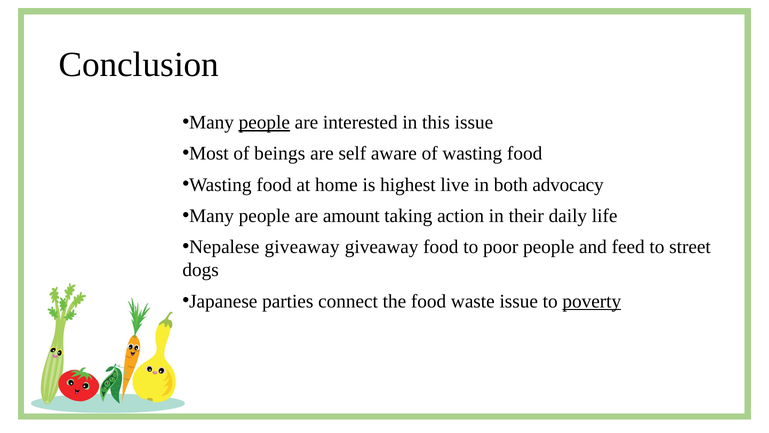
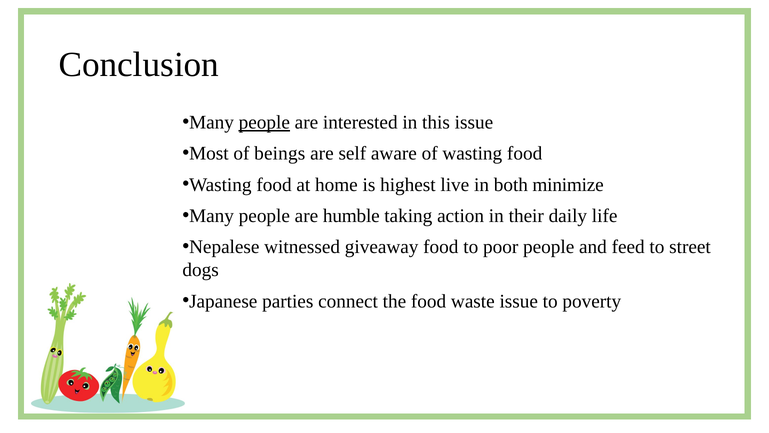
advocacy: advocacy -> minimize
amount: amount -> humble
Nepalese giveaway: giveaway -> witnessed
poverty underline: present -> none
